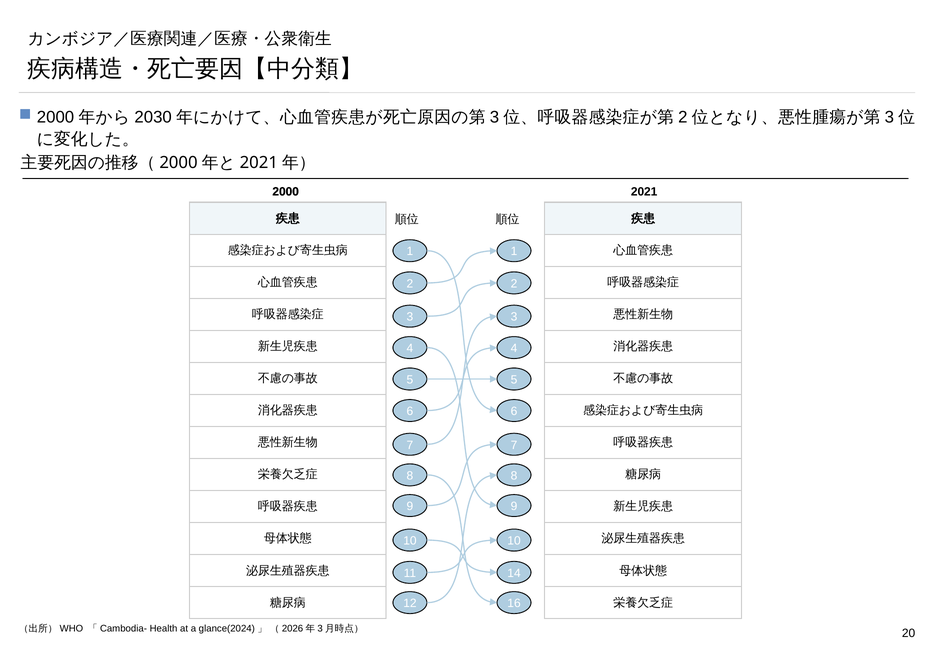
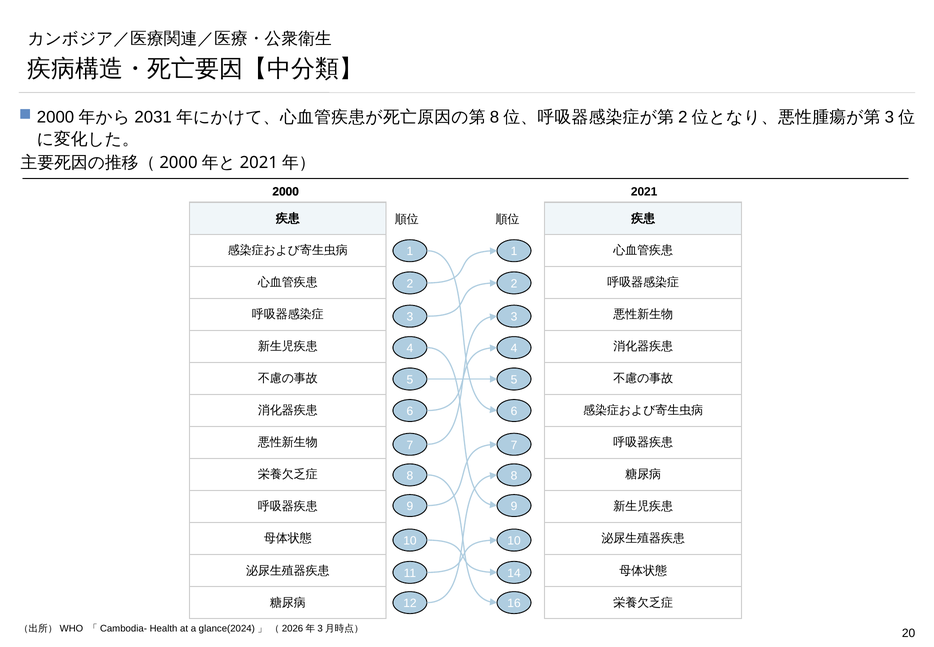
2030: 2030 -> 2031
3 at (494, 117): 3 -> 8
